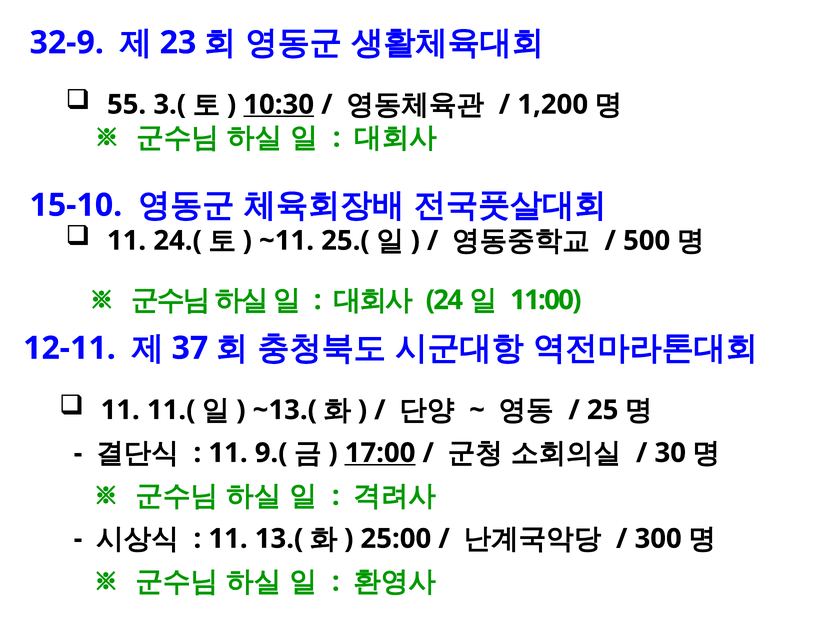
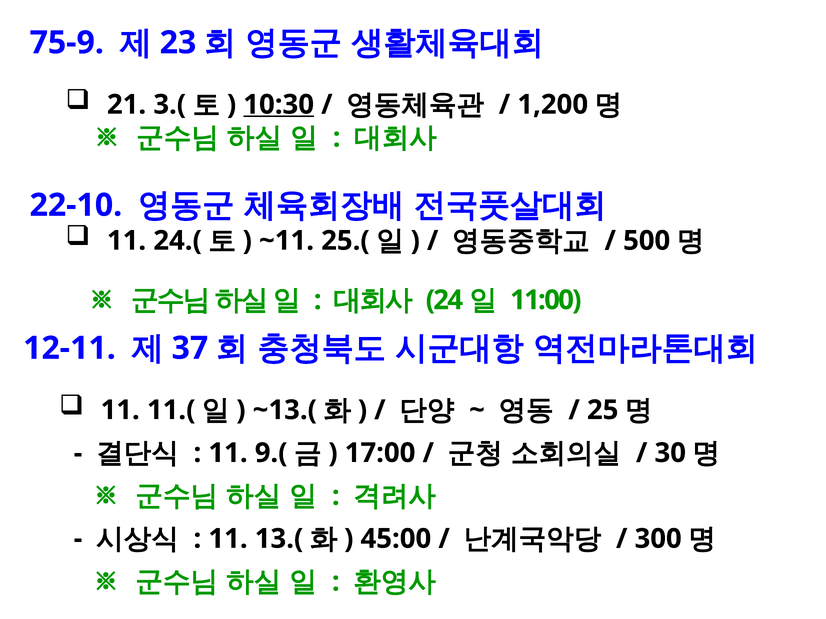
32-9: 32-9 -> 75-9
55: 55 -> 21
15-10: 15-10 -> 22-10
17:00 underline: present -> none
25:00: 25:00 -> 45:00
